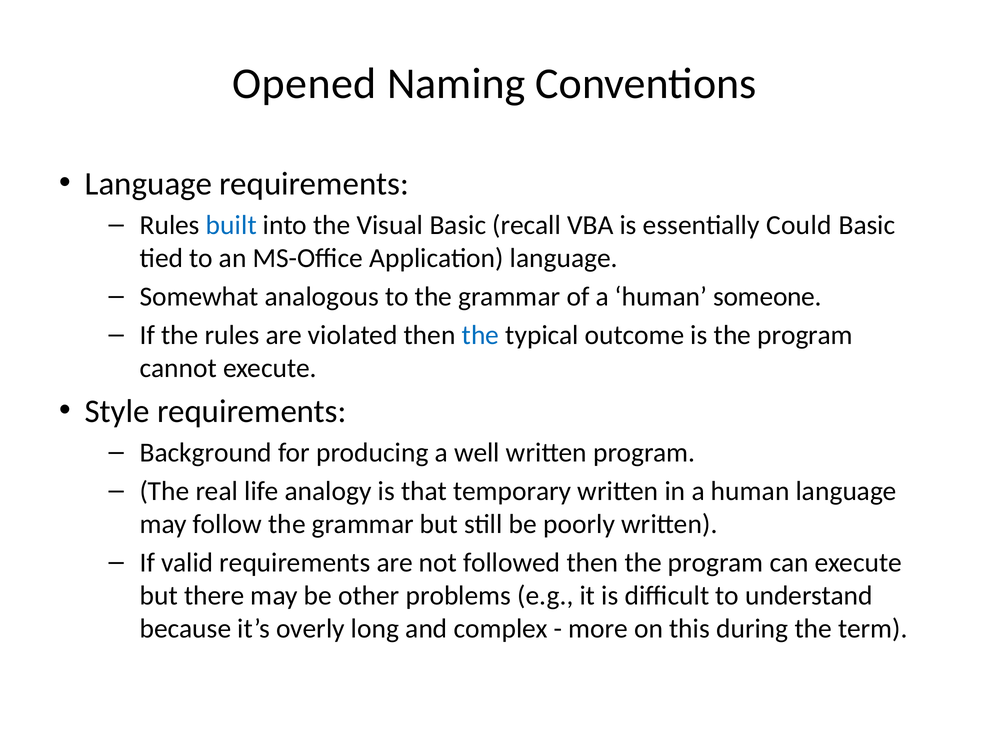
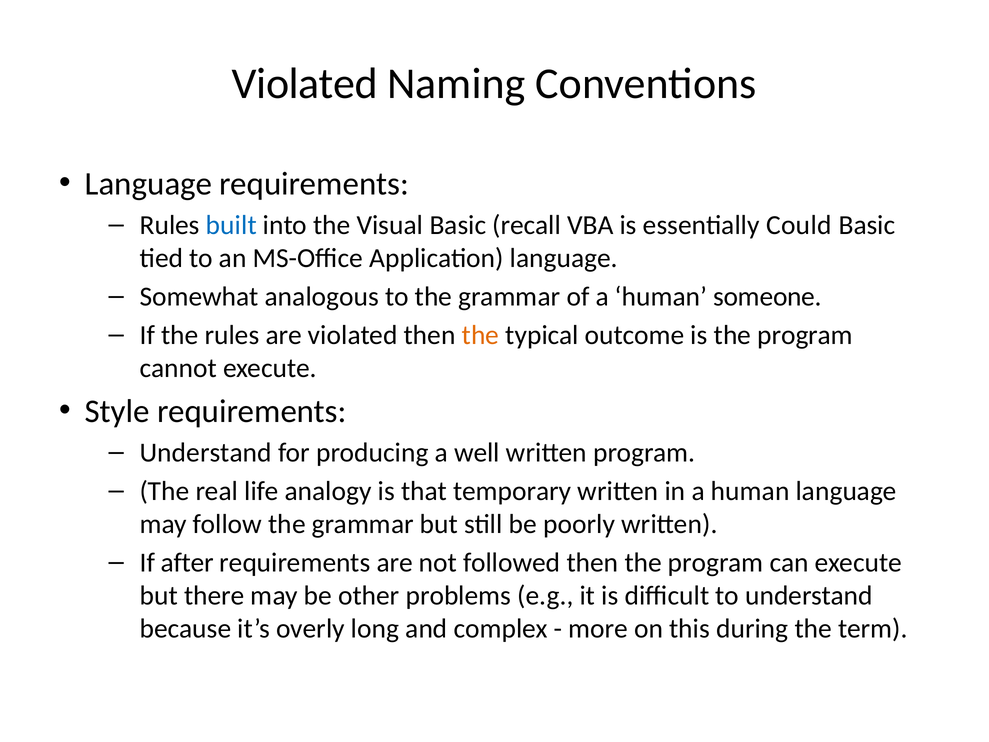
Opened at (304, 84): Opened -> Violated
the at (480, 335) colour: blue -> orange
Background at (206, 453): Background -> Understand
valid: valid -> after
